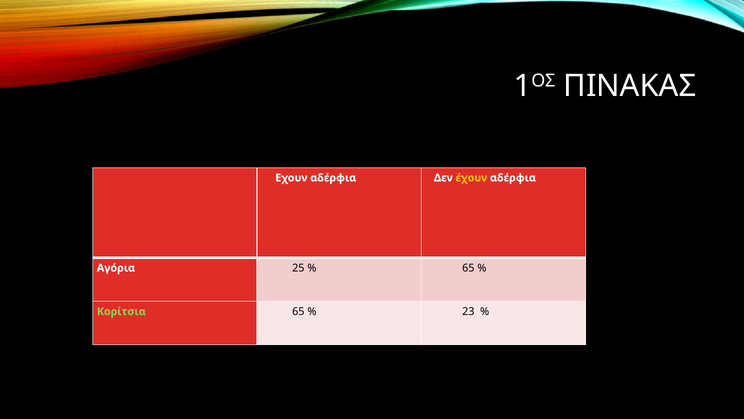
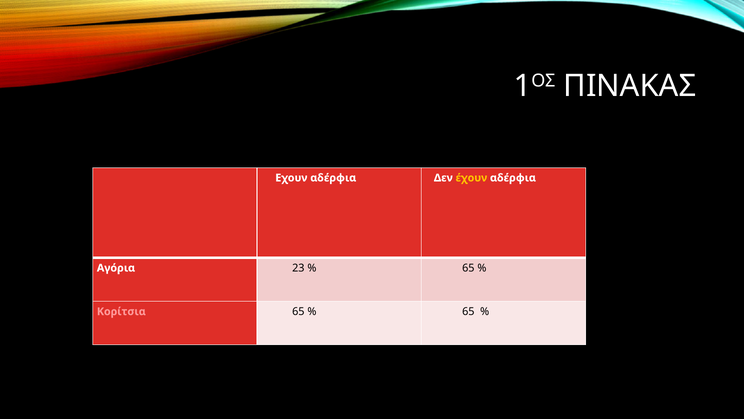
25: 25 -> 23
Κορίτσια colour: light green -> pink
23 at (468, 311): 23 -> 65
